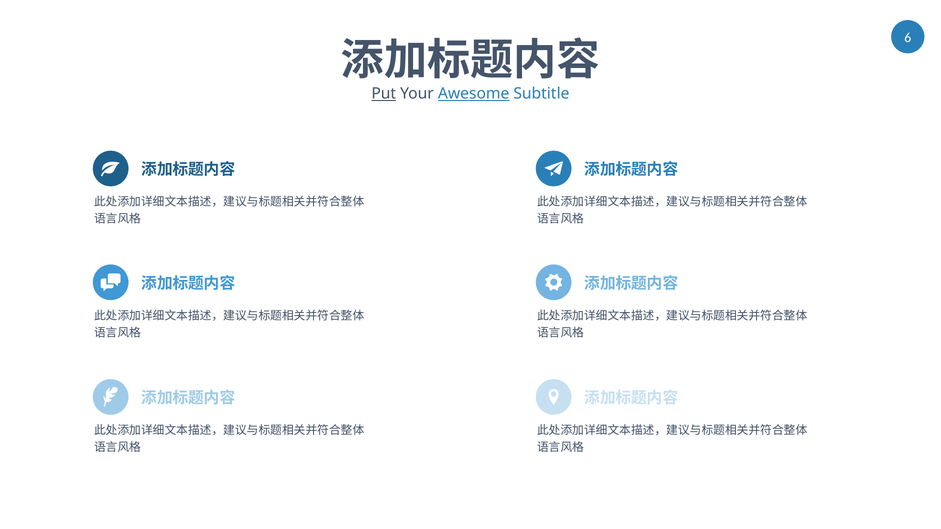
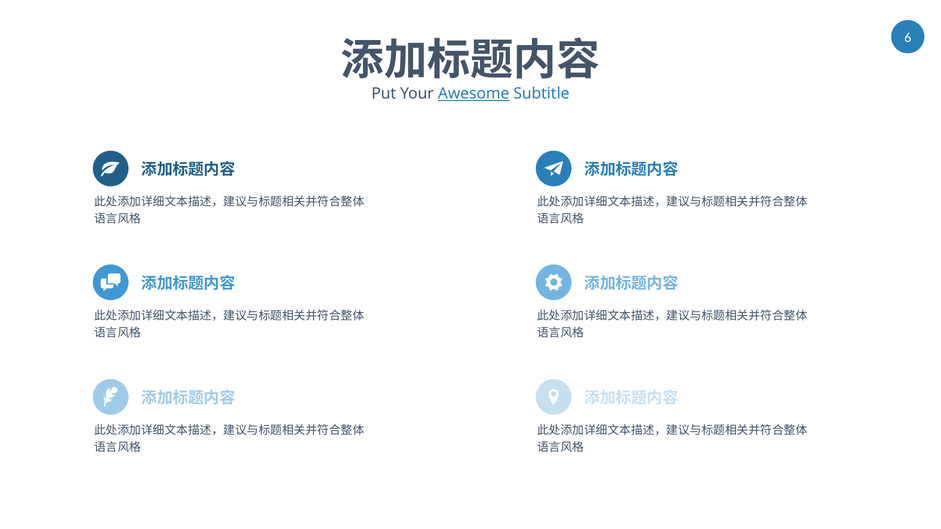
Put underline: present -> none
